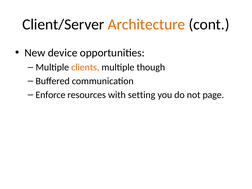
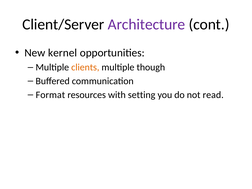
Architecture colour: orange -> purple
device: device -> kernel
Enforce: Enforce -> Format
page: page -> read
